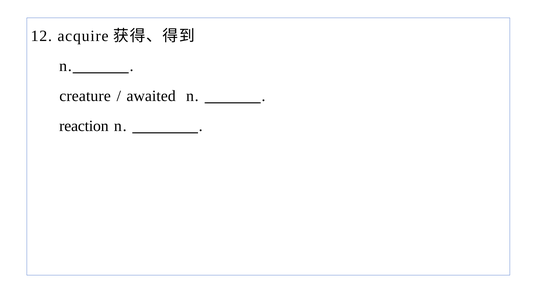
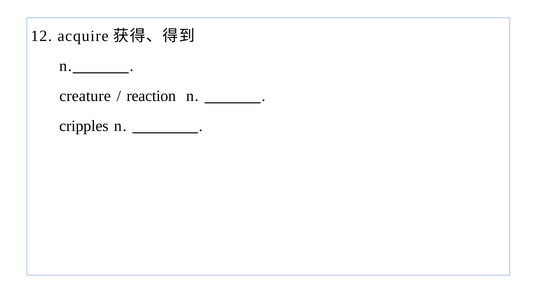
awaited: awaited -> reaction
reaction: reaction -> cripples
